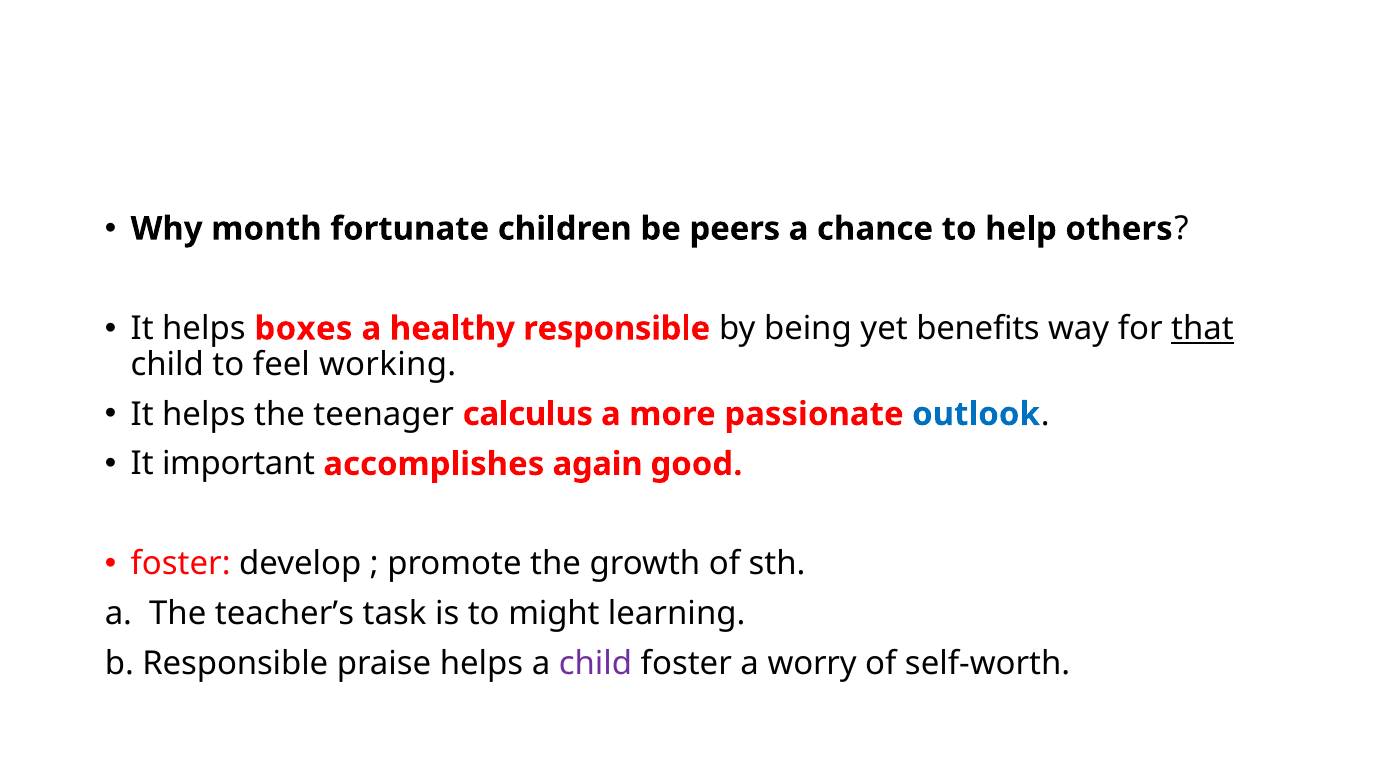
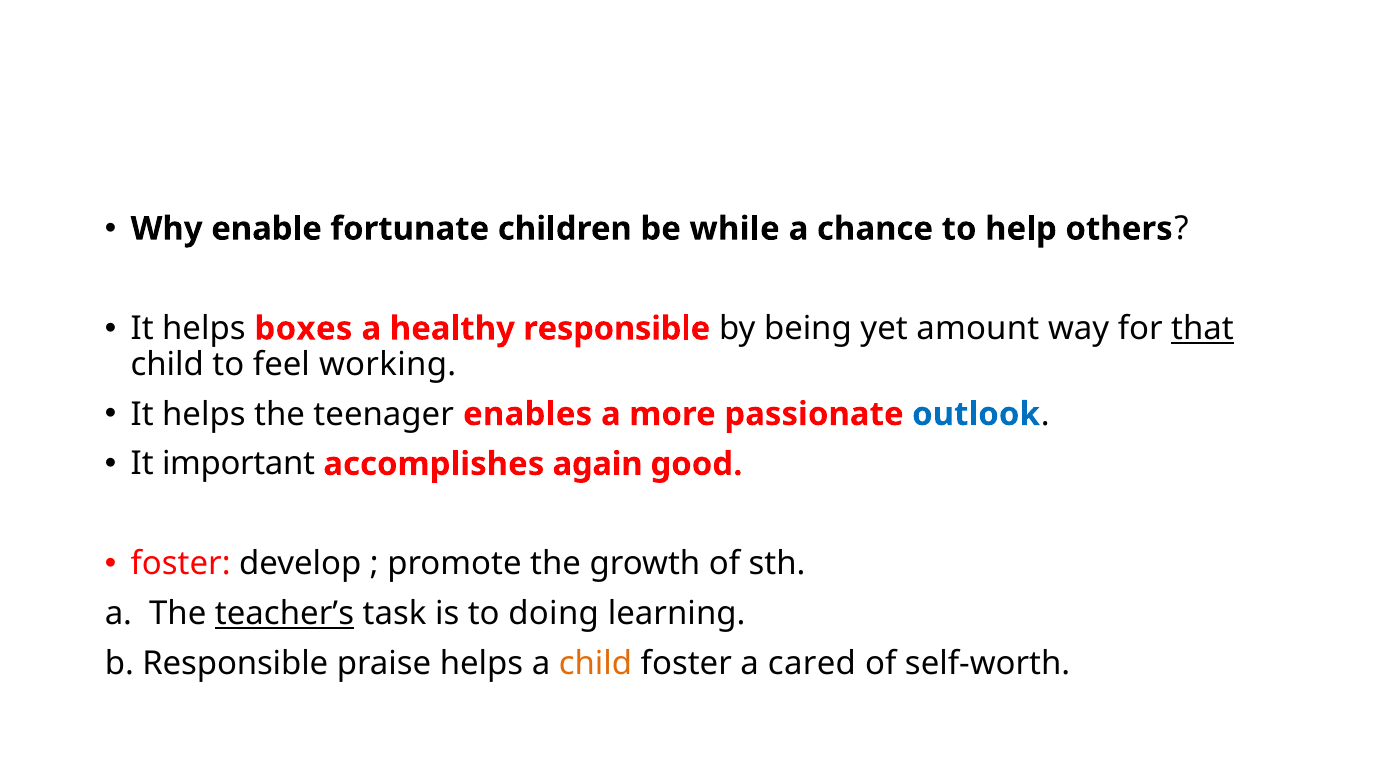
month: month -> enable
peers: peers -> while
benefits: benefits -> amount
calculus: calculus -> enables
teacher’s underline: none -> present
might: might -> doing
child at (596, 663) colour: purple -> orange
worry: worry -> cared
